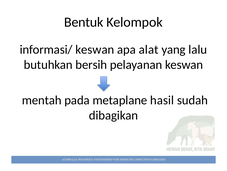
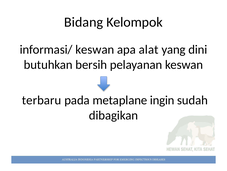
Bentuk: Bentuk -> Bidang
lalu: lalu -> dini
mentah: mentah -> terbaru
hasil: hasil -> ingin
